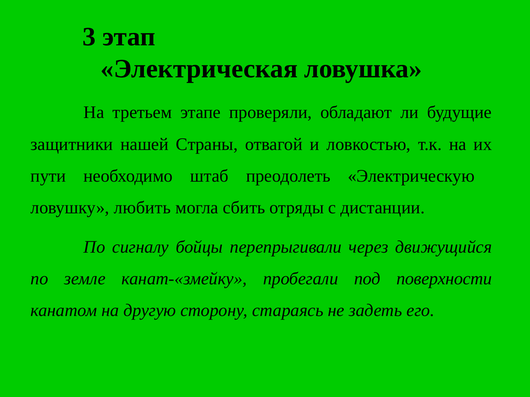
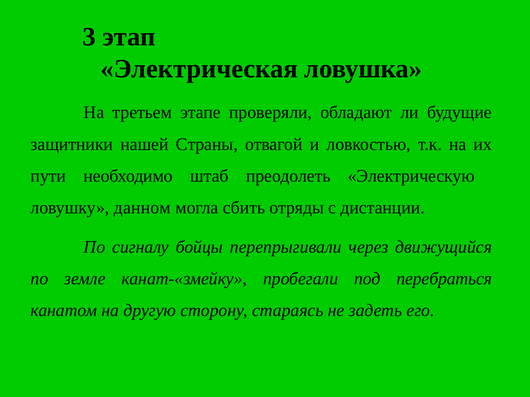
любить: любить -> данном
поверхности: поверхности -> перебраться
